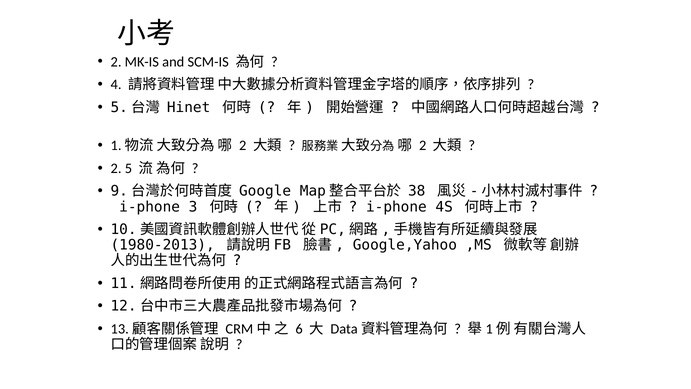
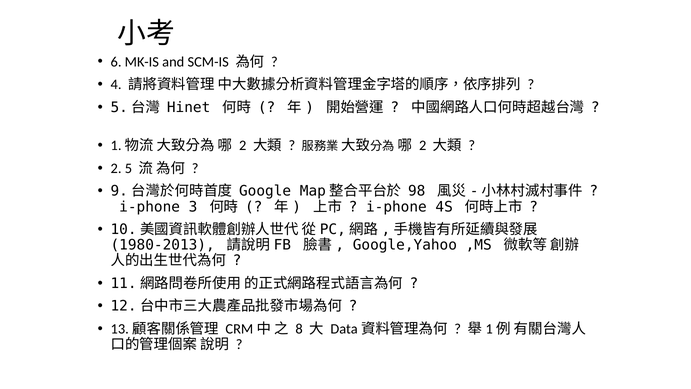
2 at (116, 62): 2 -> 6
38: 38 -> 98
6: 6 -> 8
